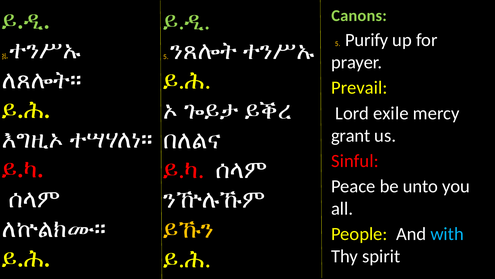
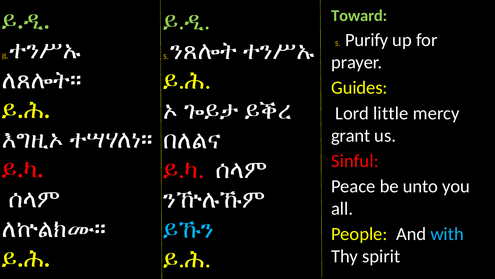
Canons: Canons -> Toward
Prevail: Prevail -> Guides
exile: exile -> little
ይኹን colour: yellow -> light blue
